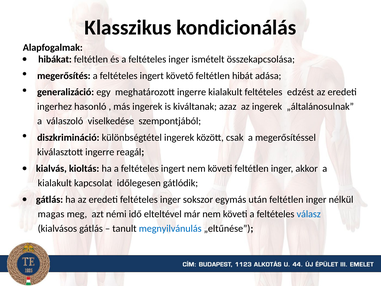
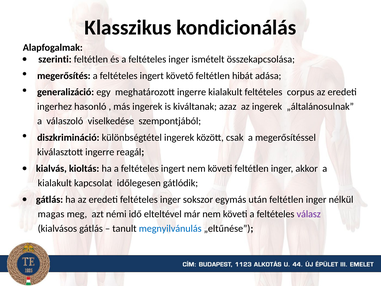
hibákat: hibákat -> szerinti
edzést: edzést -> corpus
válasz colour: blue -> purple
